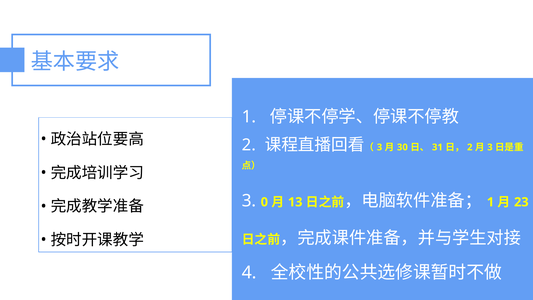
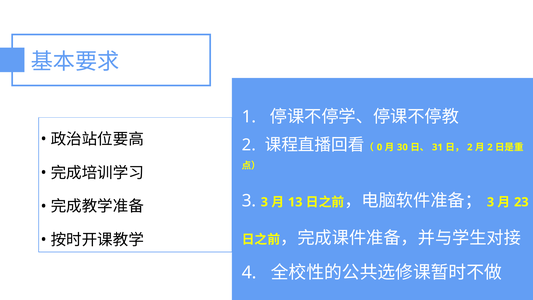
3 at (380, 147): 3 -> 0
3 at (490, 147): 3 -> 2
3 0: 0 -> 3
1 at (490, 202): 1 -> 3
